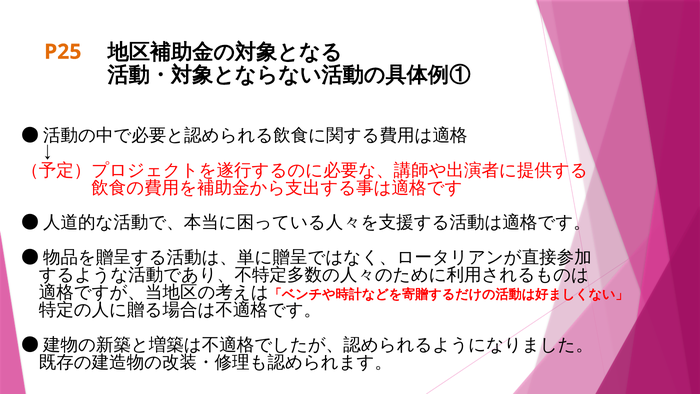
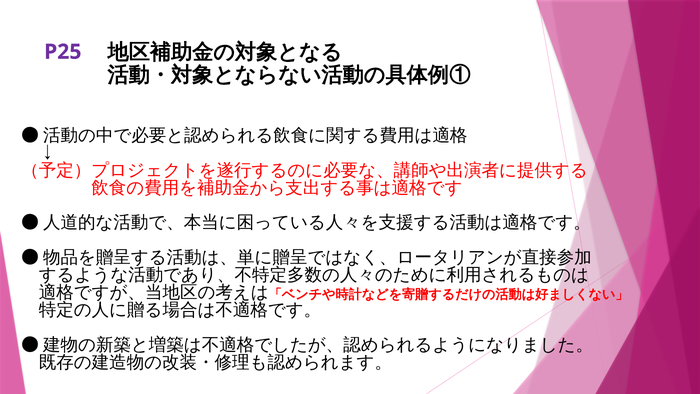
P25 colour: orange -> purple
